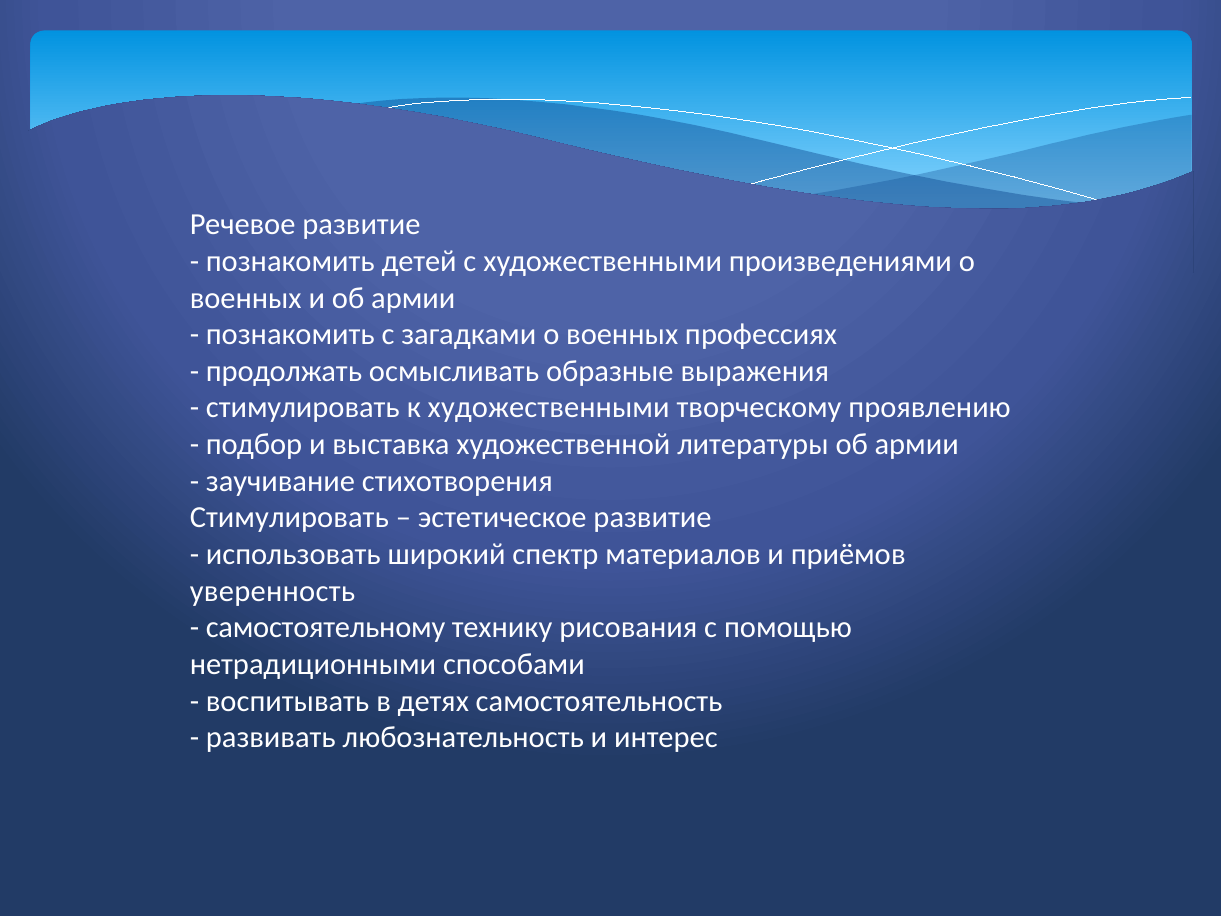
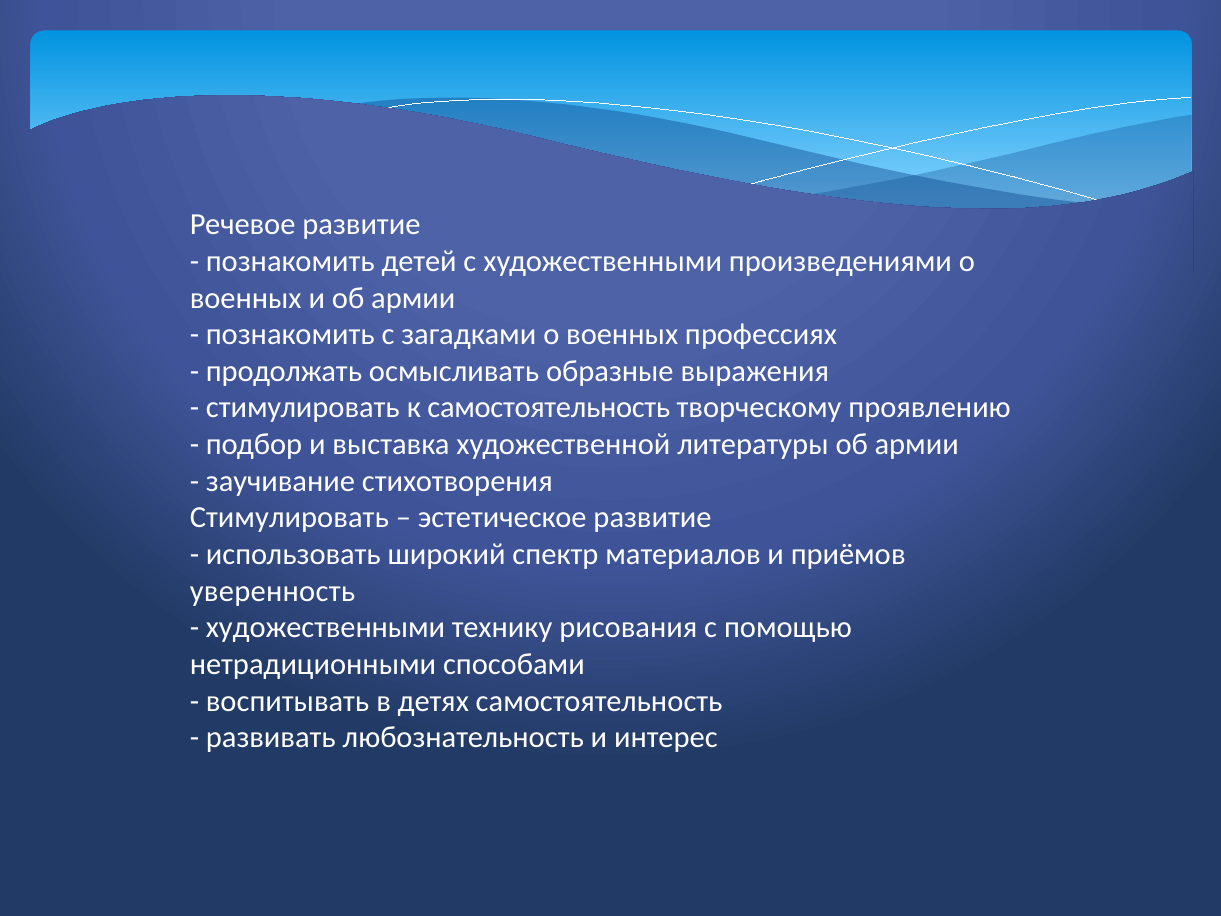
к художественными: художественными -> самостоятельность
самостоятельному at (326, 628): самостоятельному -> художественными
